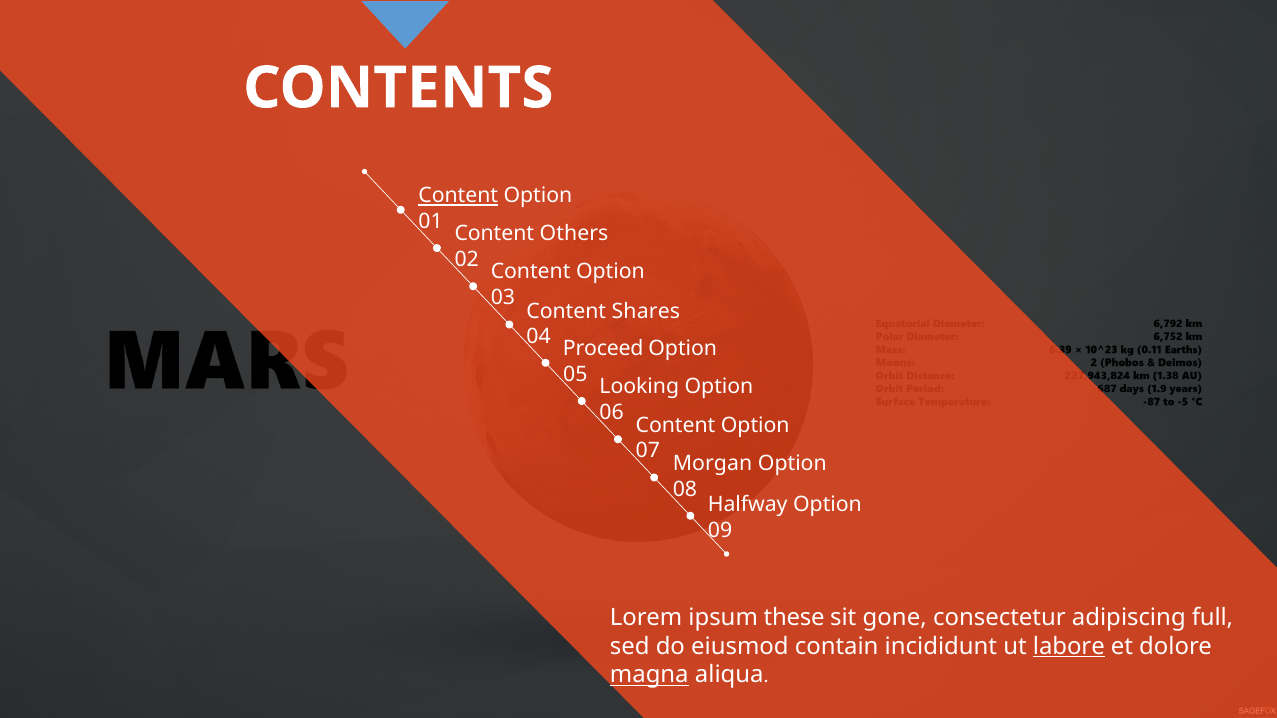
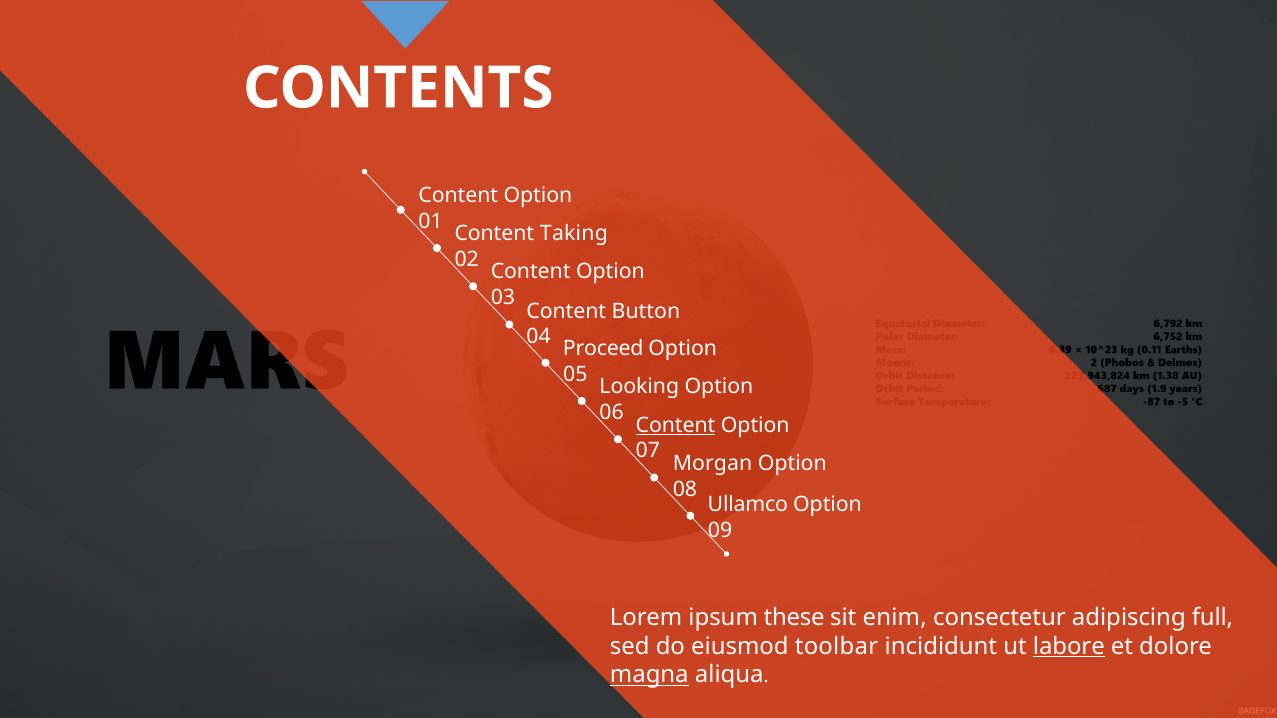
Content at (458, 196) underline: present -> none
Others: Others -> Taking
Shares: Shares -> Button
Content at (675, 426) underline: none -> present
Halfway: Halfway -> Ullamco
gone: gone -> enim
contain: contain -> toolbar
